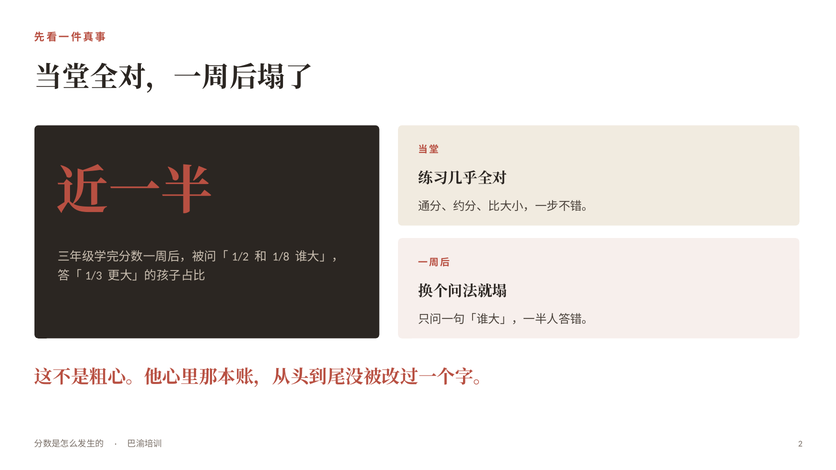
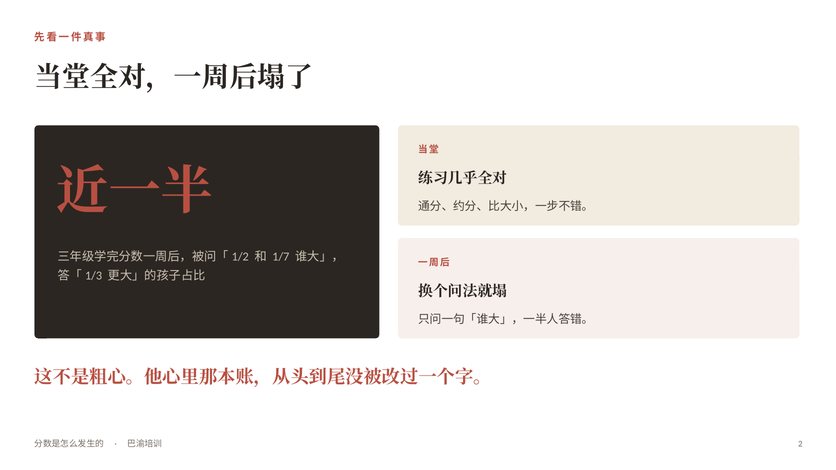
1/8: 1/8 -> 1/7
